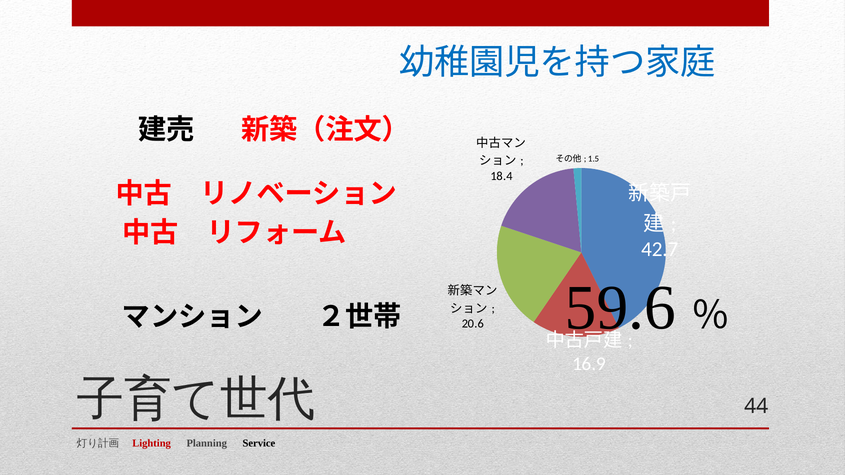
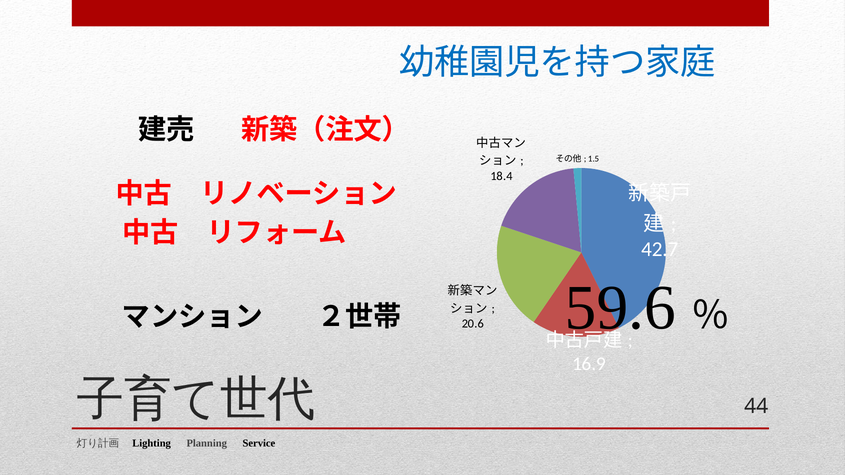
Lighting colour: red -> black
